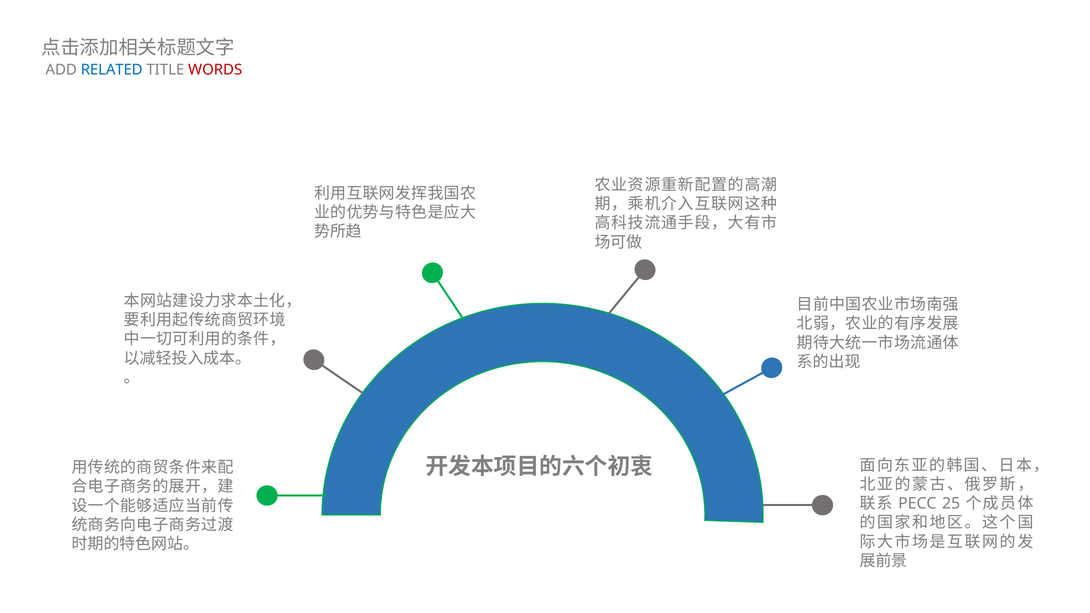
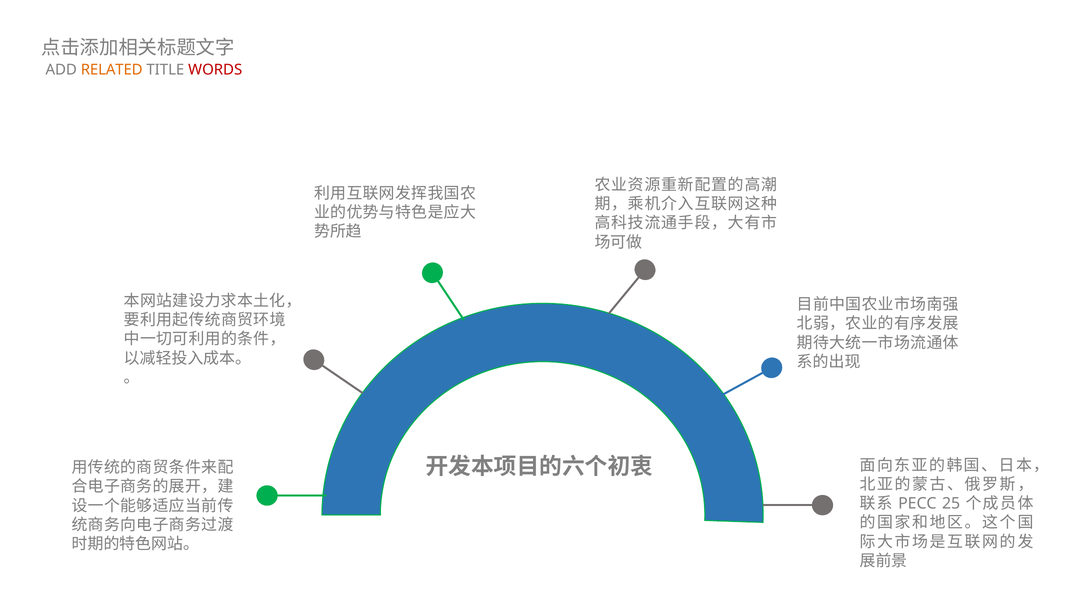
RELATED colour: blue -> orange
